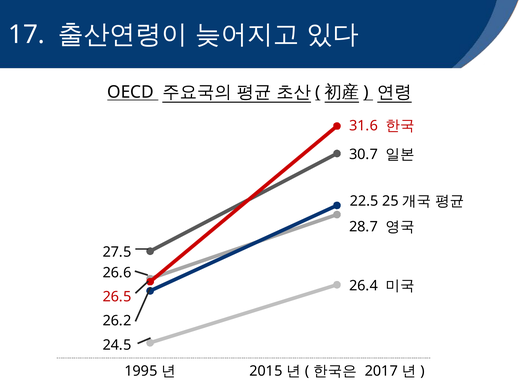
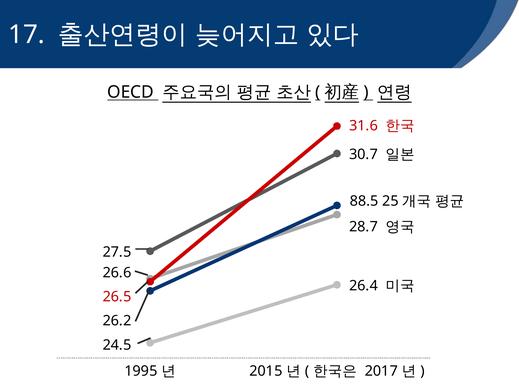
22.5: 22.5 -> 88.5
